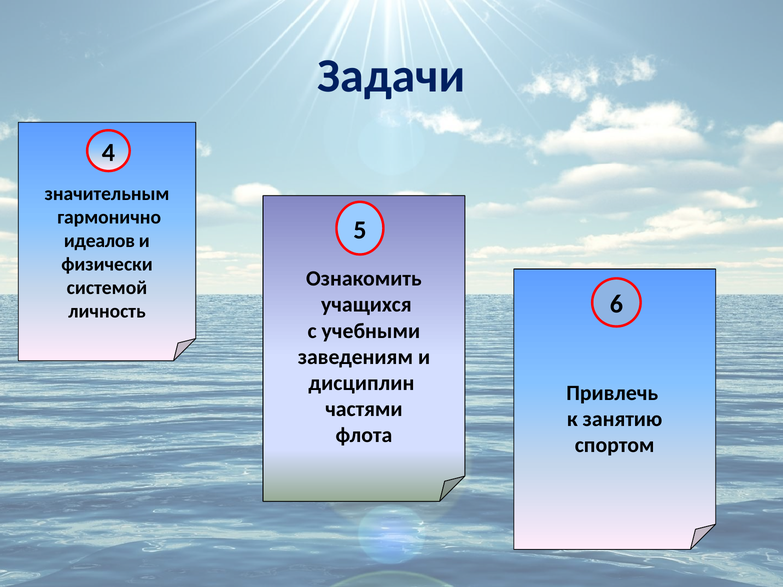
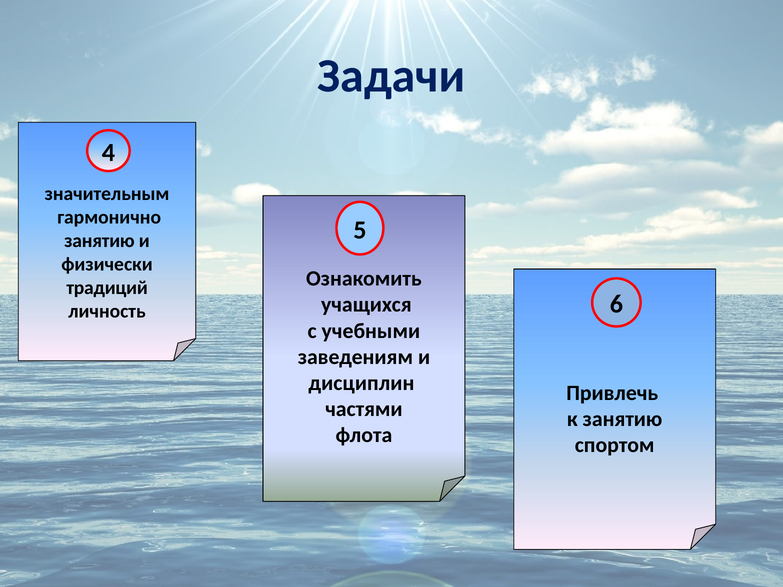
идеалов at (99, 241): идеалов -> занятию
системой: системой -> традиций
